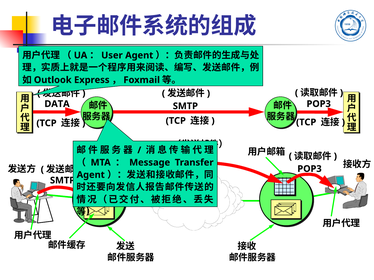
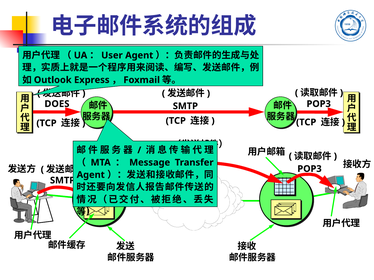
DATA: DATA -> DOES
